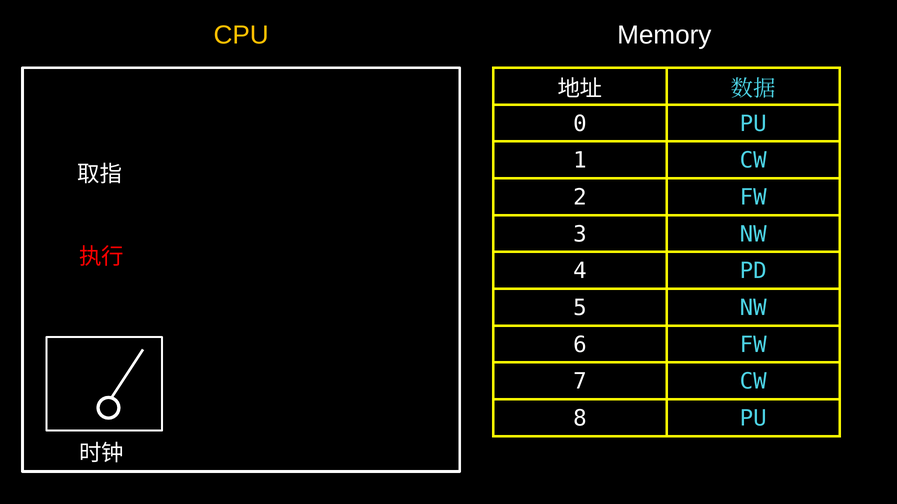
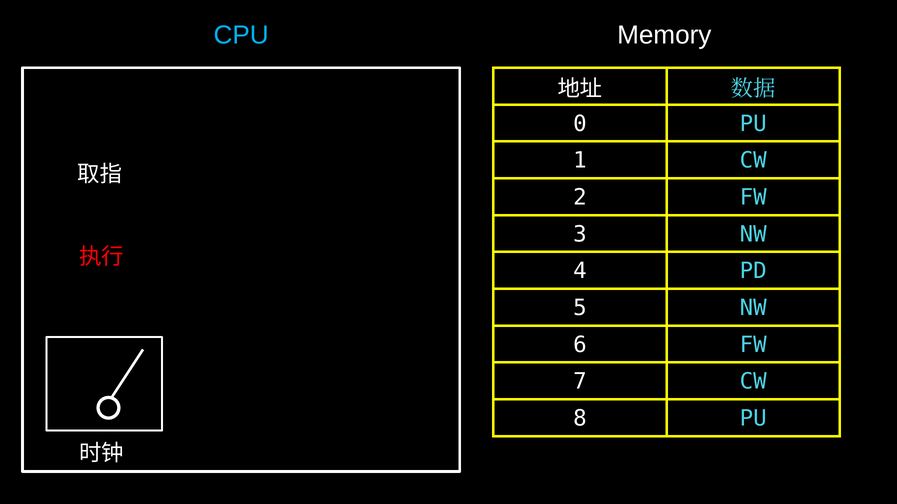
CPU colour: yellow -> light blue
